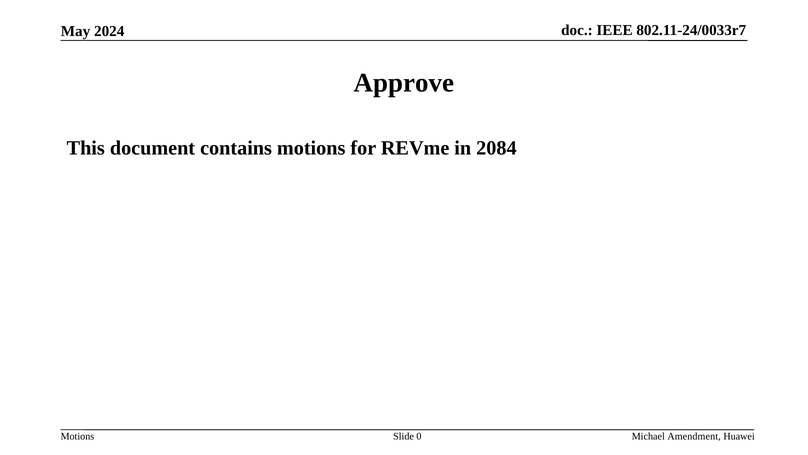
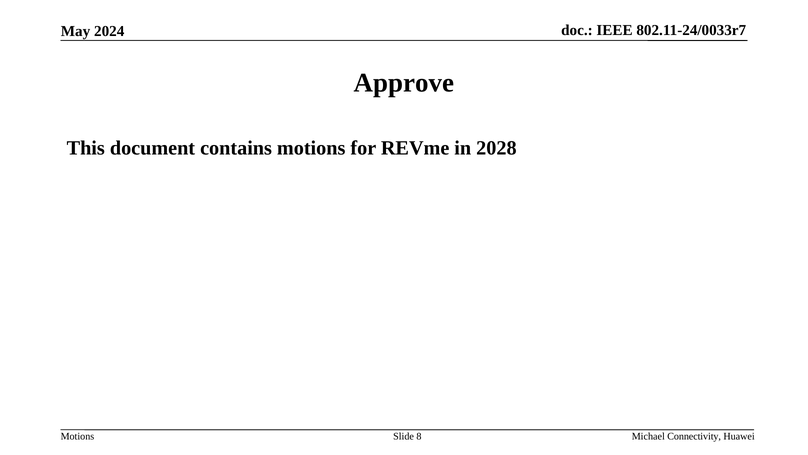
2084: 2084 -> 2028
0: 0 -> 8
Amendment: Amendment -> Connectivity
